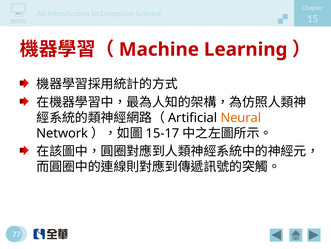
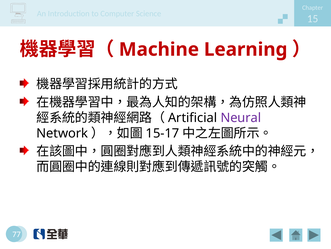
Neural colour: orange -> purple
